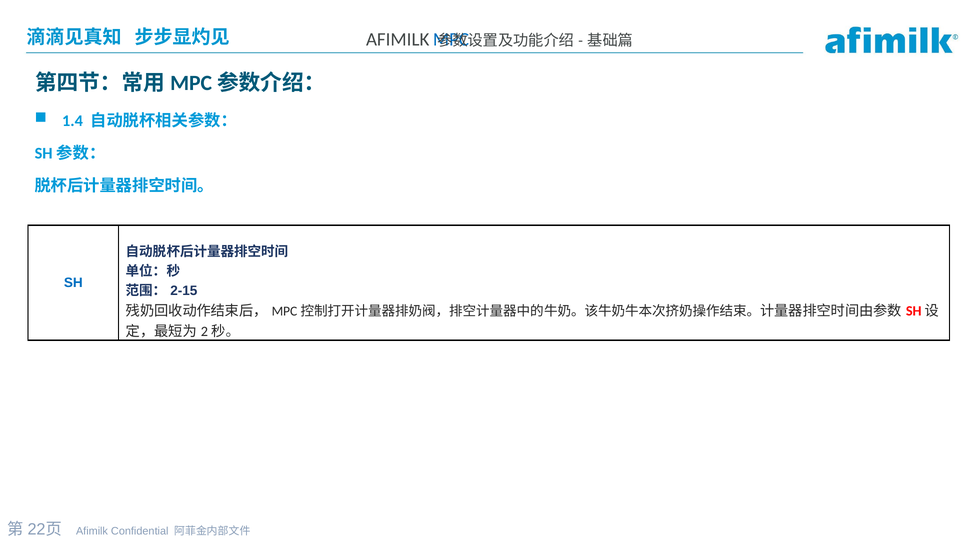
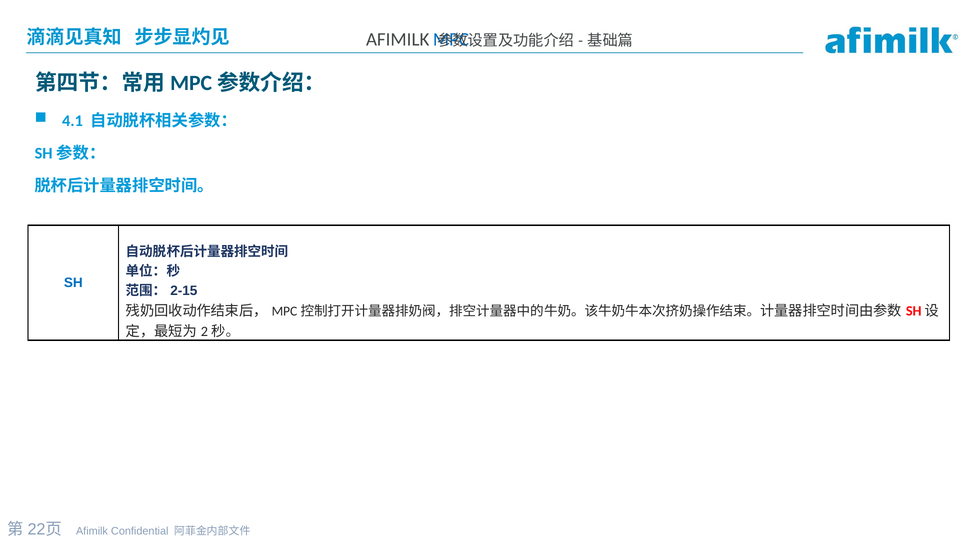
1.4: 1.4 -> 4.1
